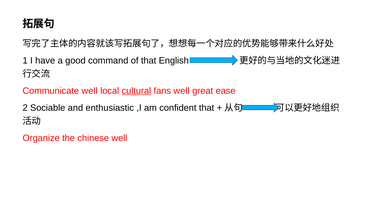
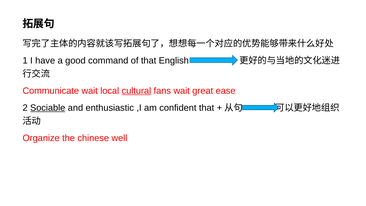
Communicate well: well -> wait
fans well: well -> wait
Sociable underline: none -> present
